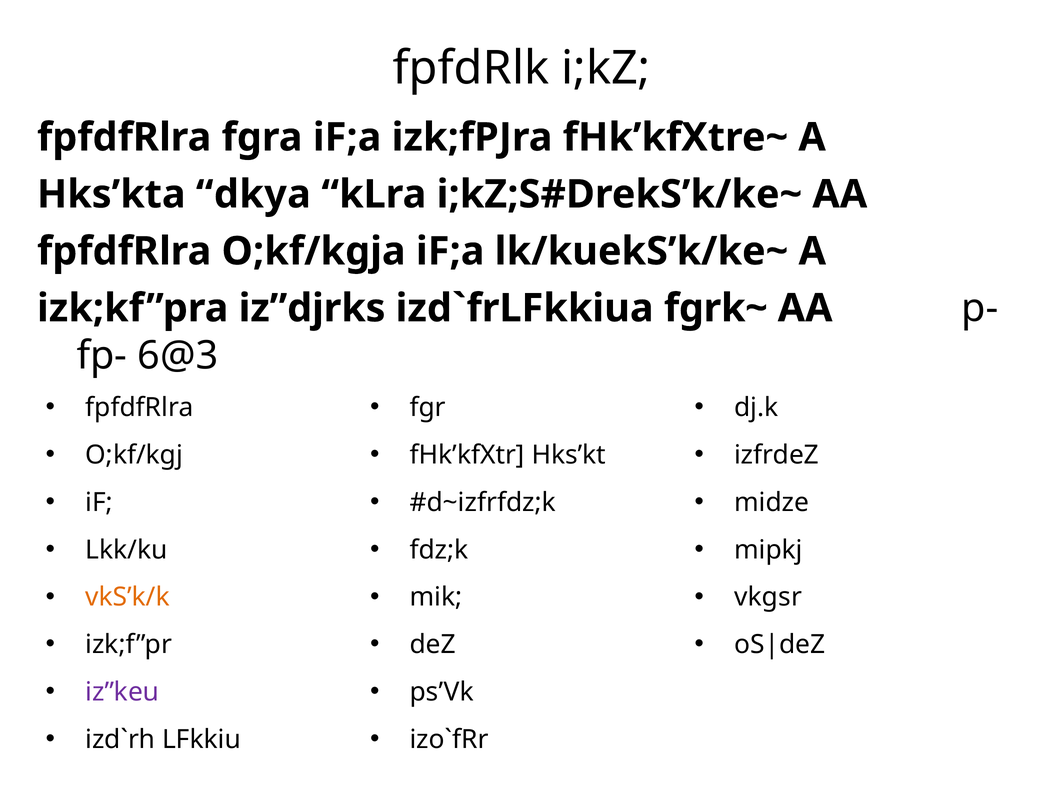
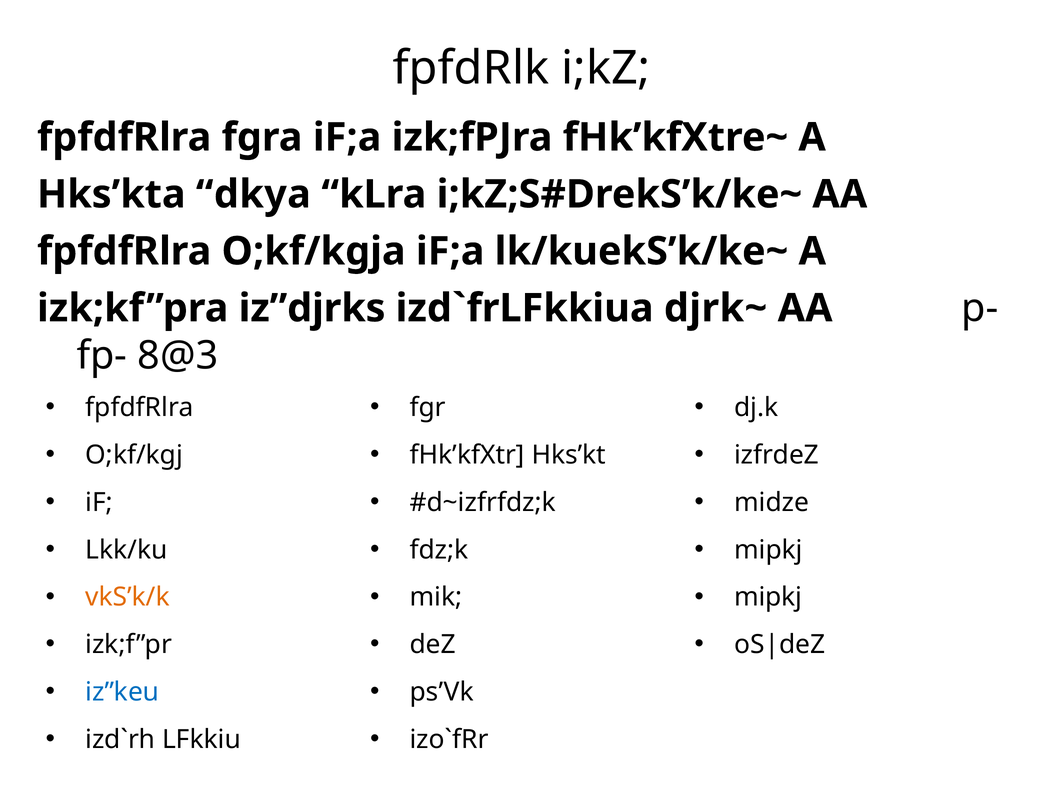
fgrk~: fgrk~ -> djrk~
6@3: 6@3 -> 8@3
vkgsr at (768, 597): vkgsr -> mipkj
iz”keu colour: purple -> blue
